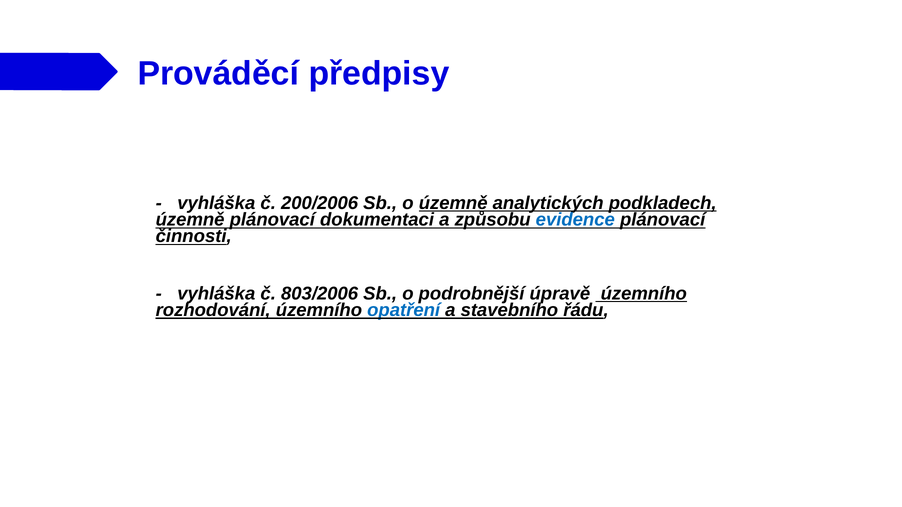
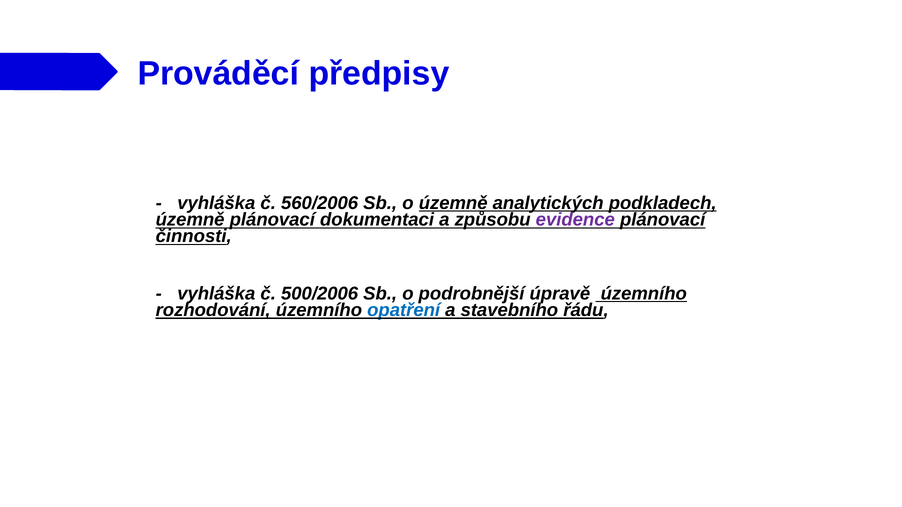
200/2006: 200/2006 -> 560/2006
evidence colour: blue -> purple
803/2006: 803/2006 -> 500/2006
